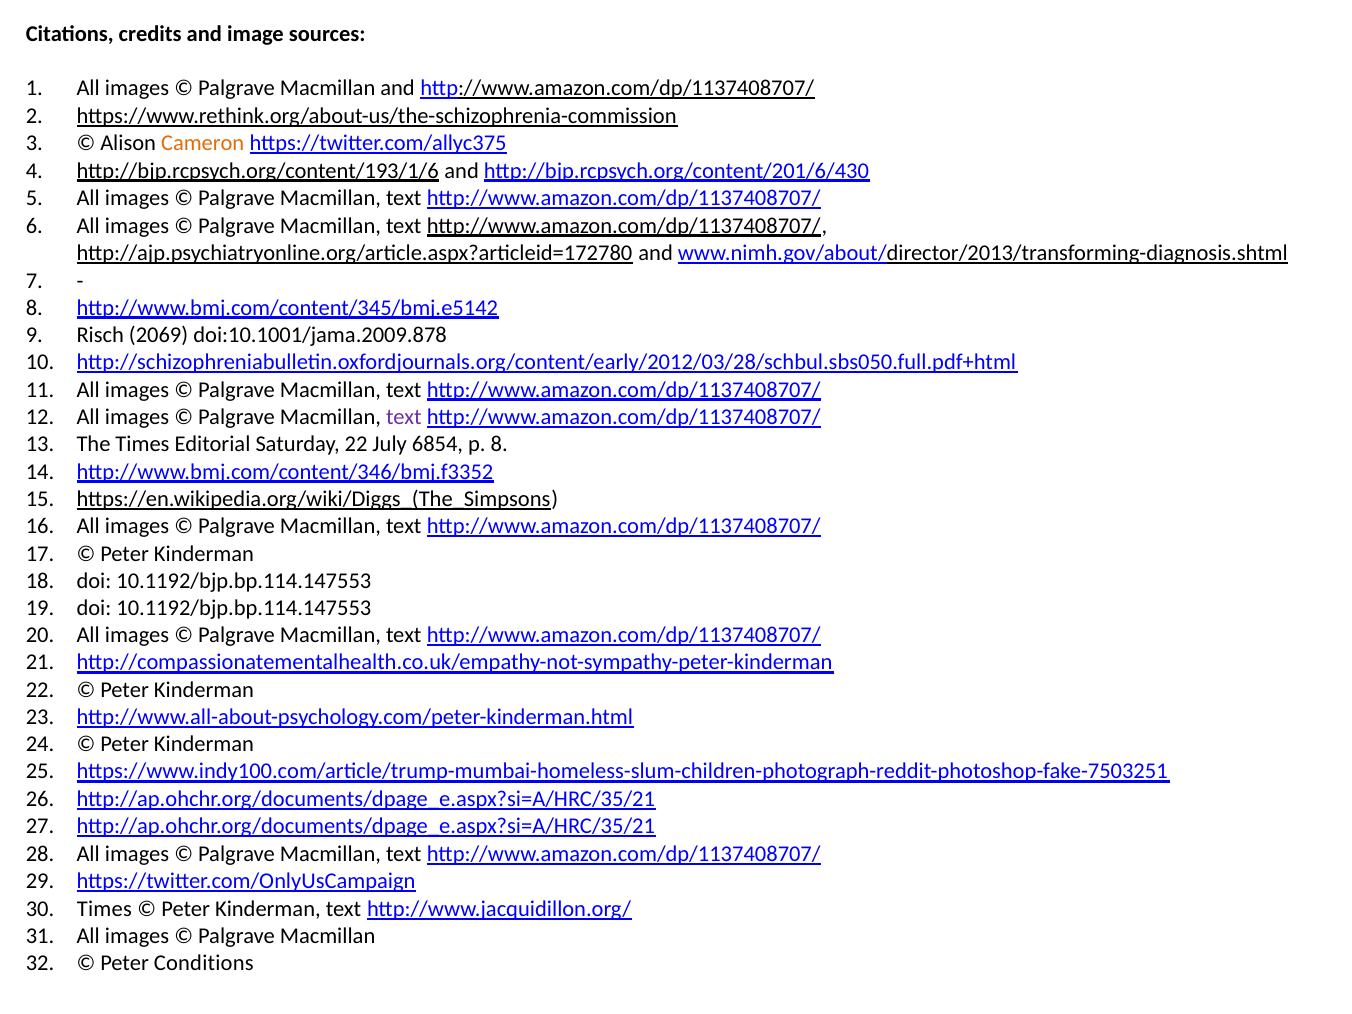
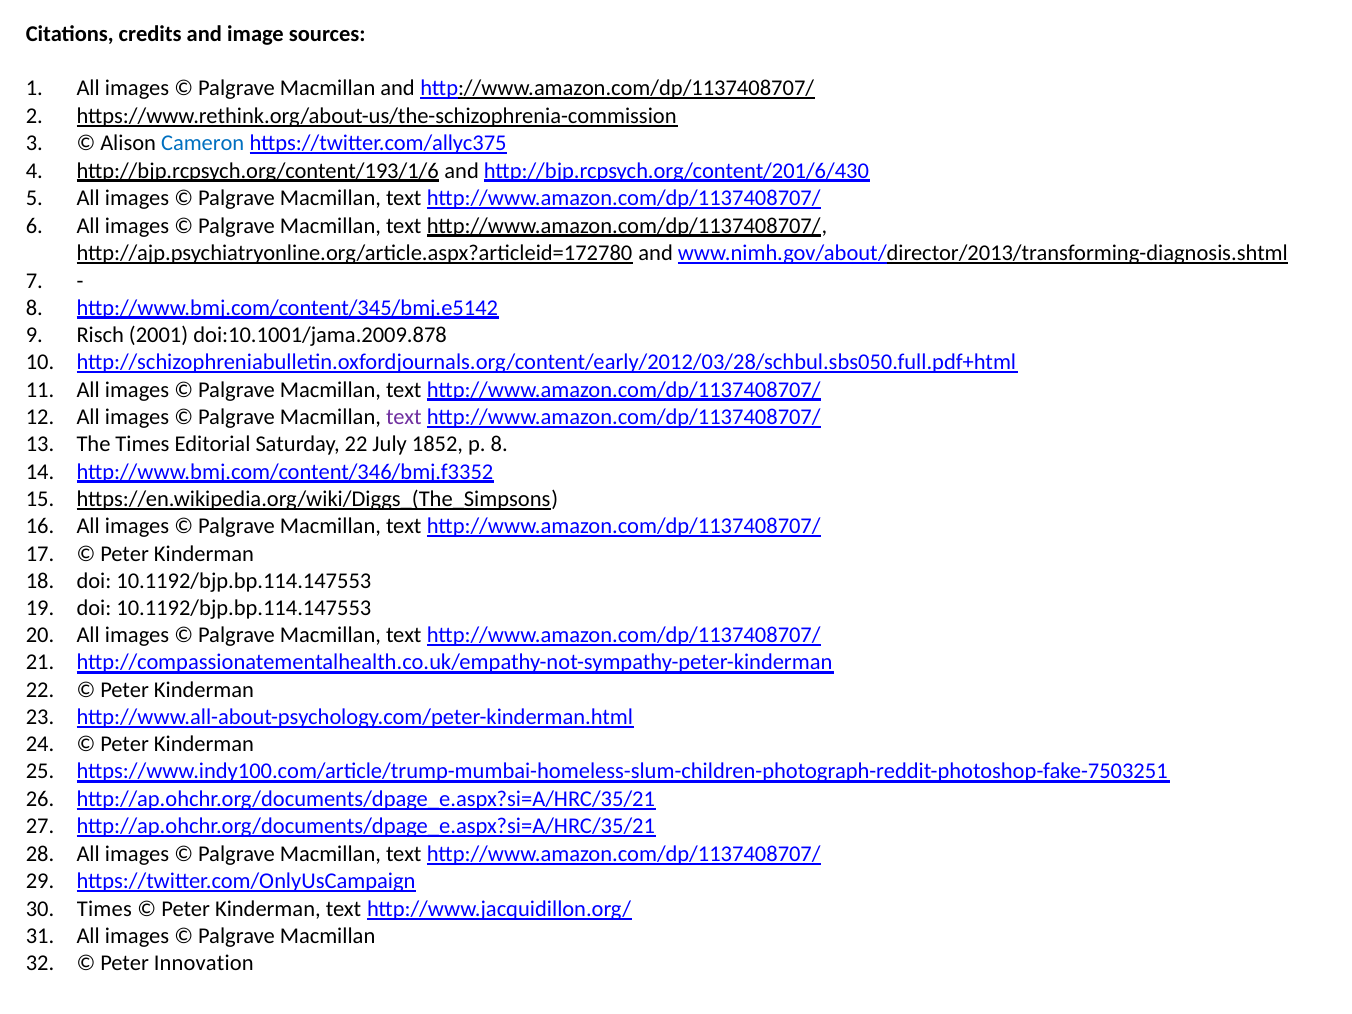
Cameron colour: orange -> blue
2069: 2069 -> 2001
6854: 6854 -> 1852
Conditions: Conditions -> Innovation
